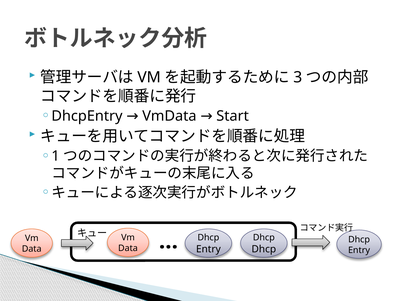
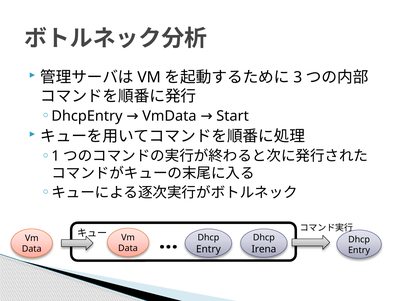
Dhcp at (264, 250): Dhcp -> Irena
